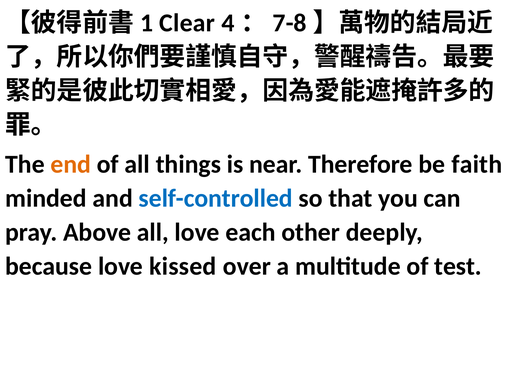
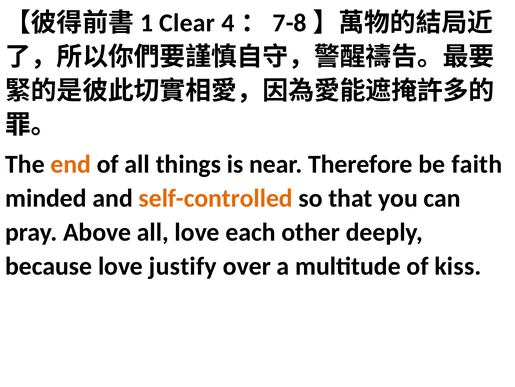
self-controlled colour: blue -> orange
kissed: kissed -> justify
test: test -> kiss
